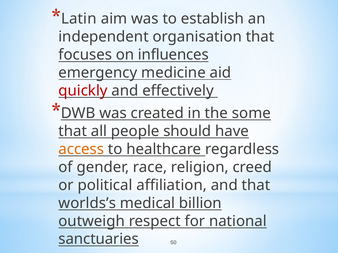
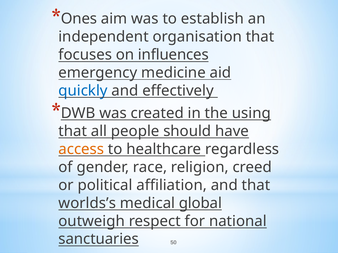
Latin: Latin -> Ones
quickly colour: red -> blue
some: some -> using
billion: billion -> global
